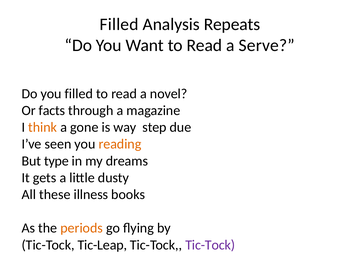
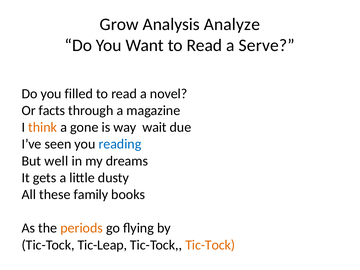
Filled at (119, 24): Filled -> Grow
Repeats: Repeats -> Analyze
step: step -> wait
reading colour: orange -> blue
type: type -> well
illness: illness -> family
Tic-Tock at (210, 245) colour: purple -> orange
